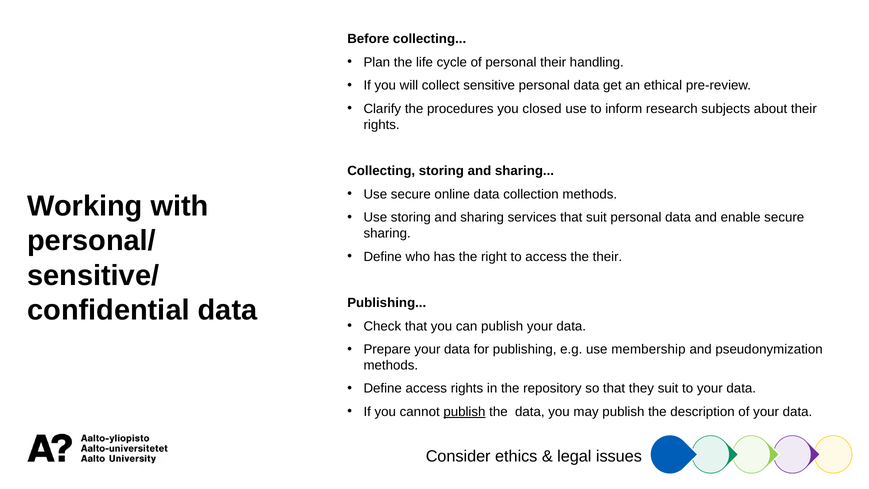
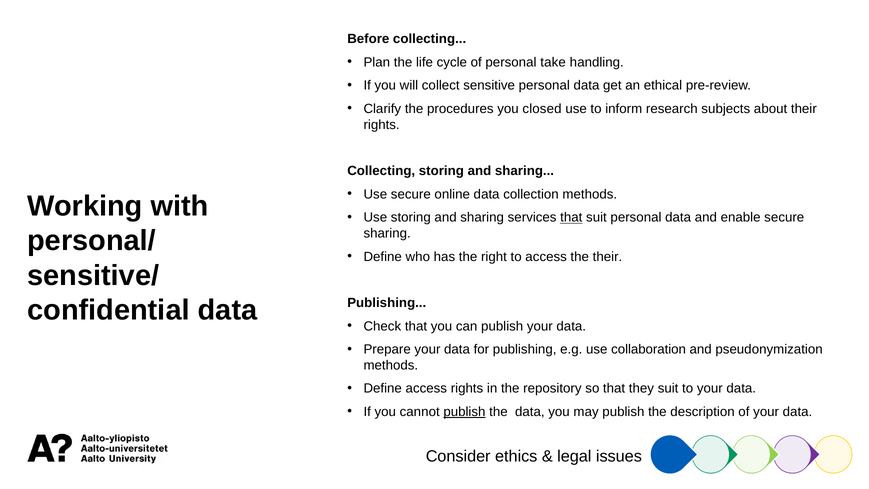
personal their: their -> take
that at (571, 217) underline: none -> present
membership: membership -> collaboration
